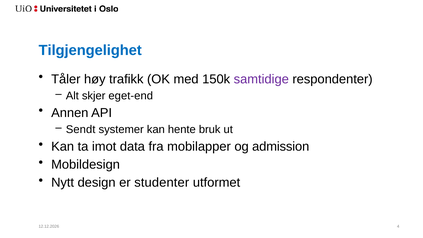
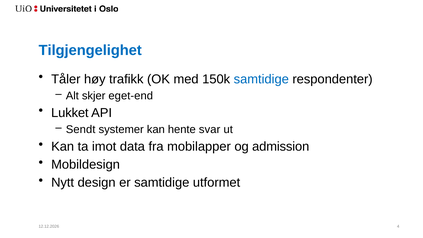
samtidige at (261, 79) colour: purple -> blue
Annen: Annen -> Lukket
bruk: bruk -> svar
er studenter: studenter -> samtidige
